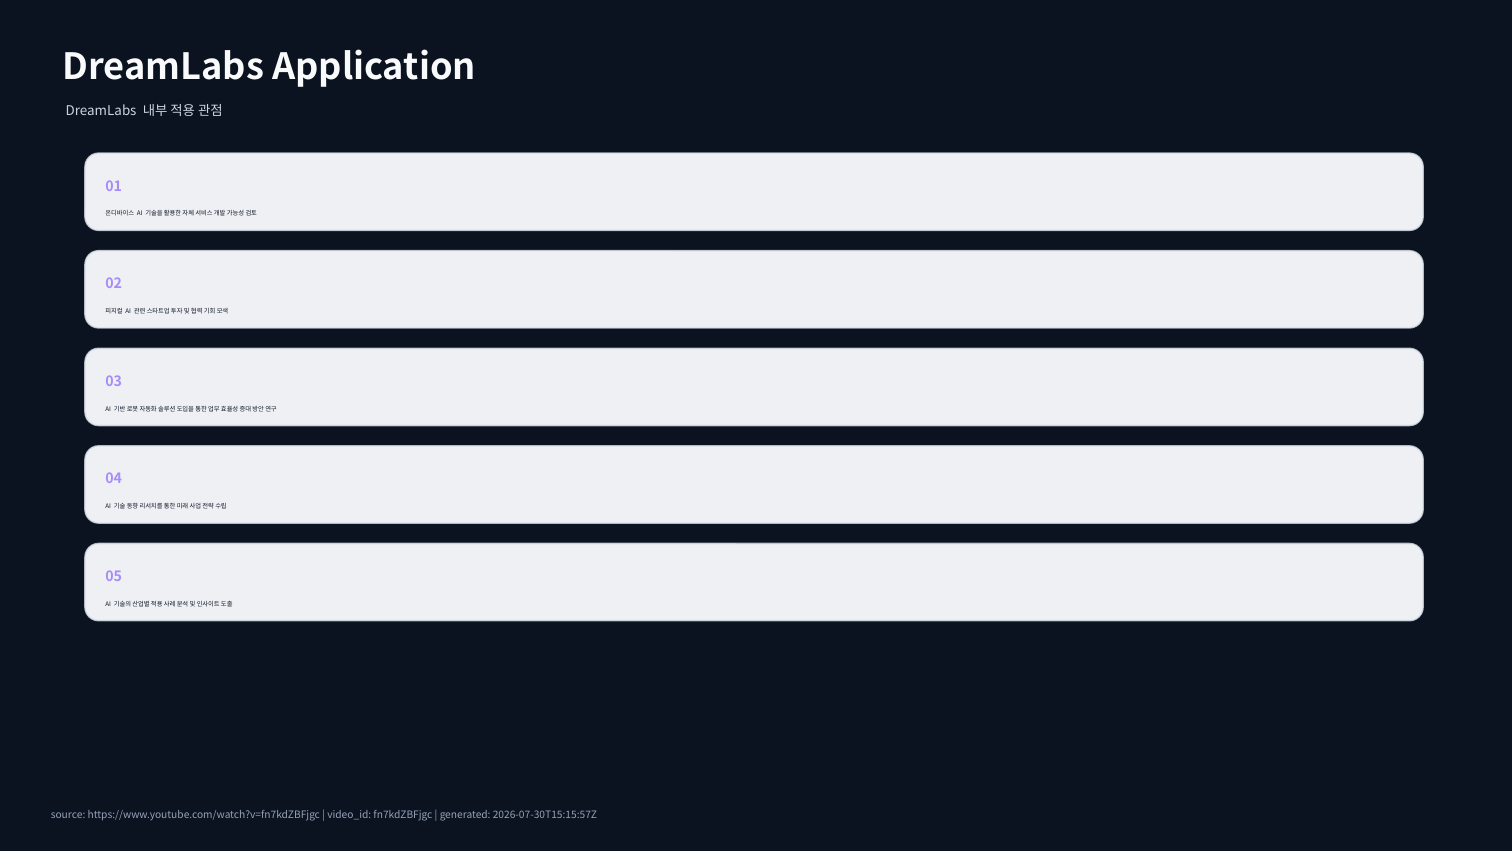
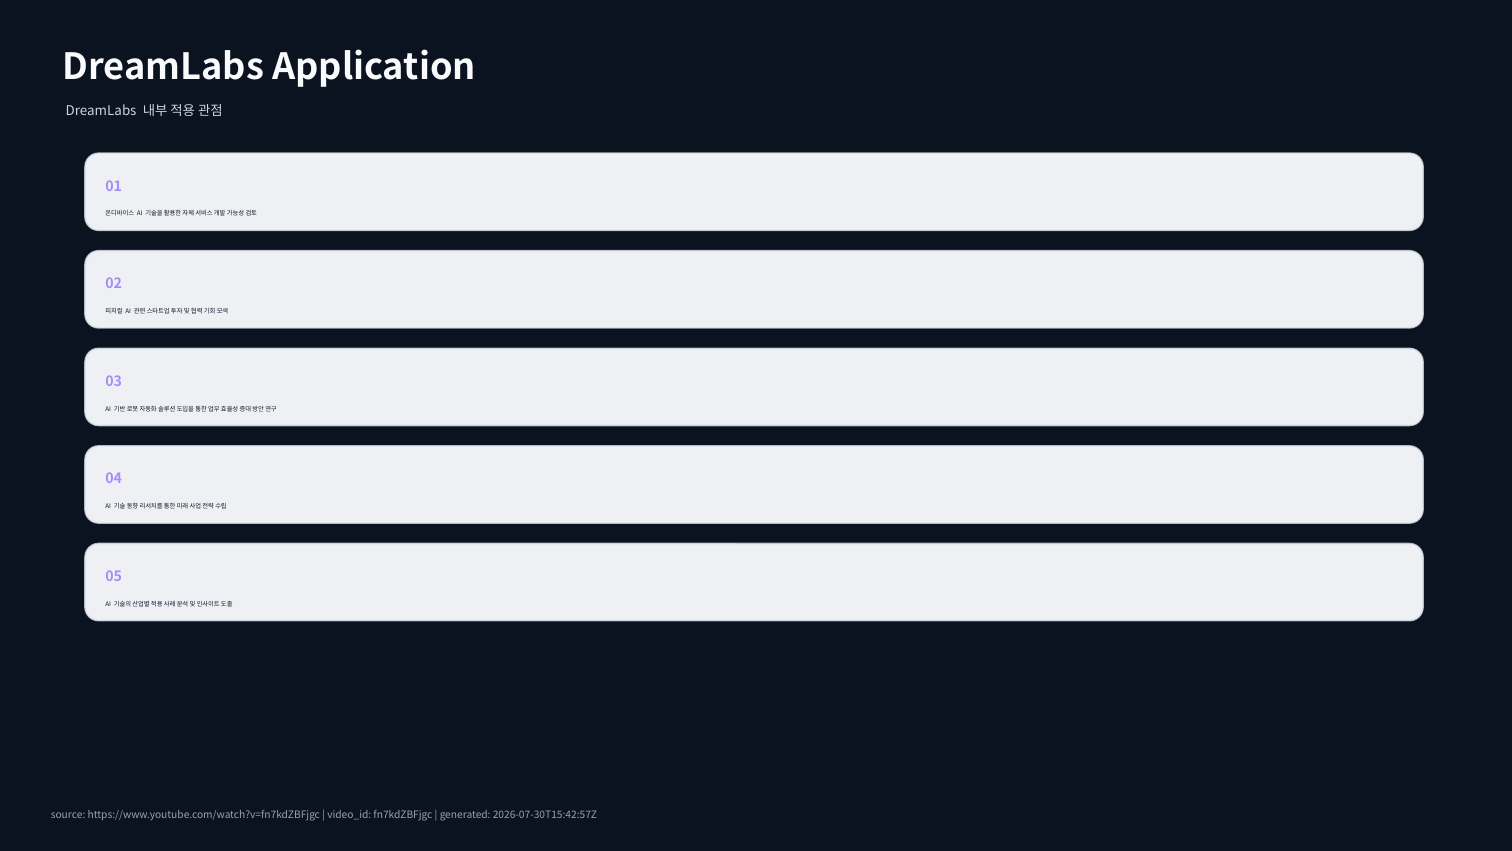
2026-07-30T15:15:57Z: 2026-07-30T15:15:57Z -> 2026-07-30T15:42:57Z
